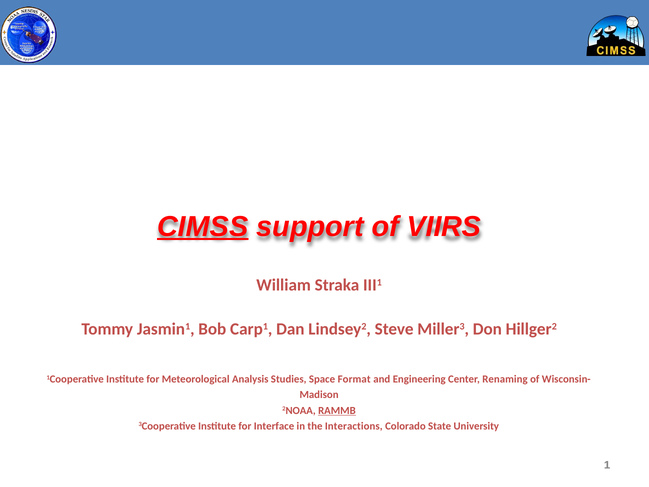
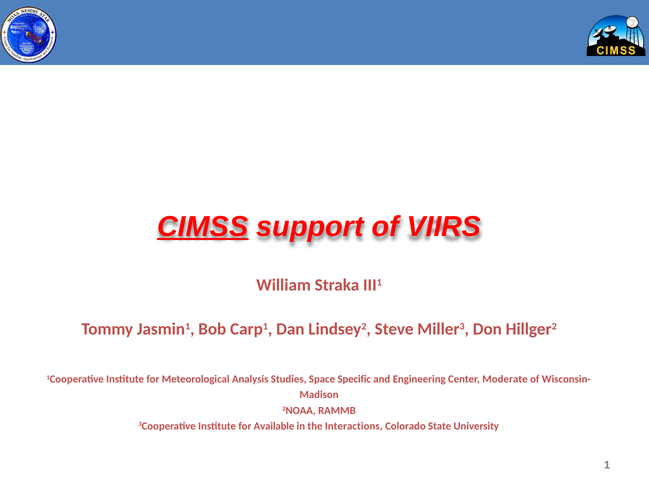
Format: Format -> Specific
Renaming: Renaming -> Moderate
RAMMB underline: present -> none
Interface: Interface -> Available
